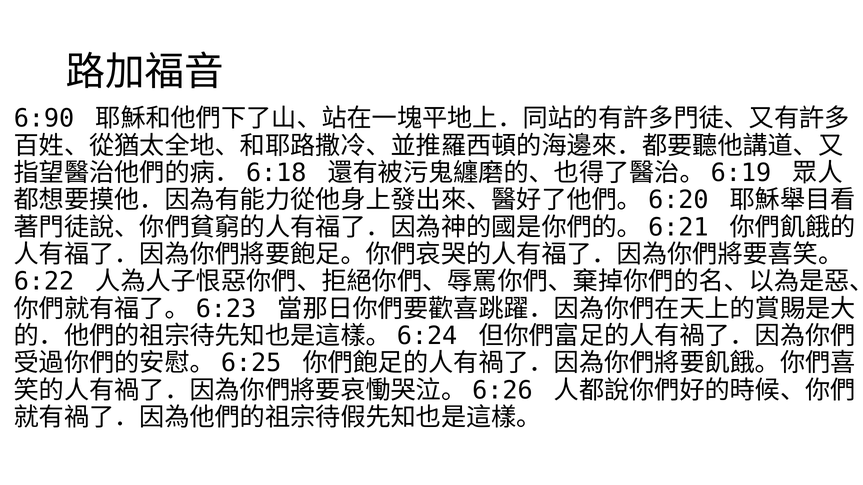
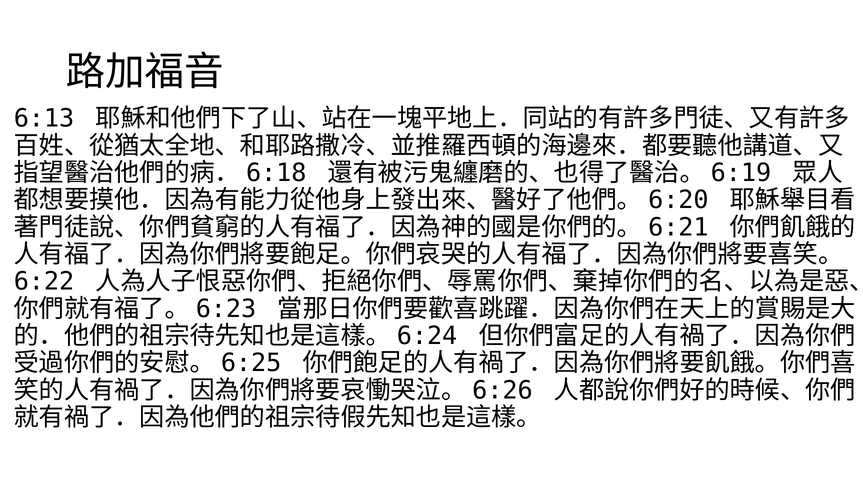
6:90: 6:90 -> 6:13
